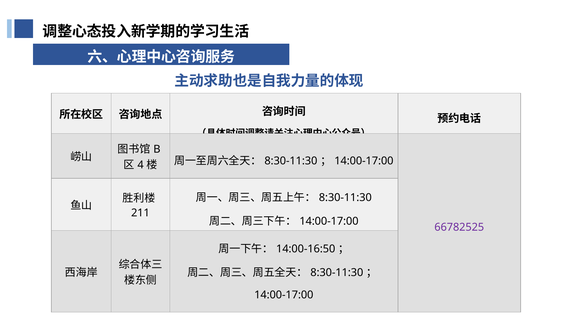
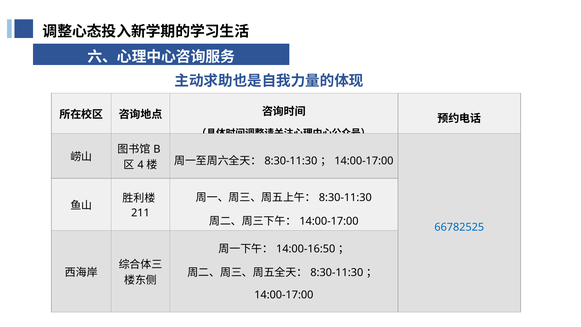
66782525 colour: purple -> blue
